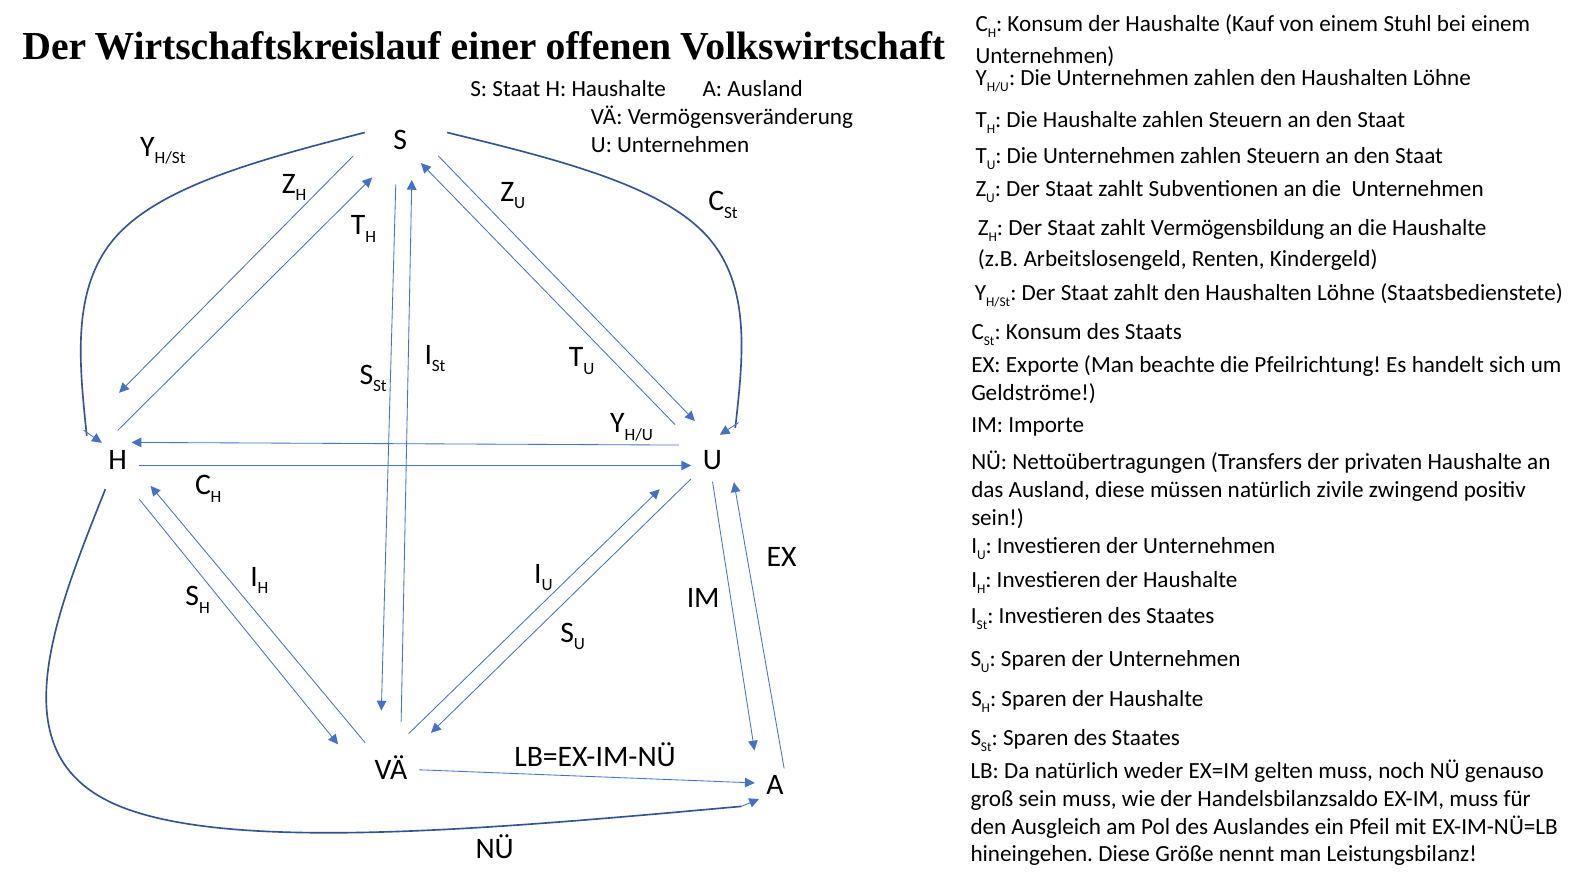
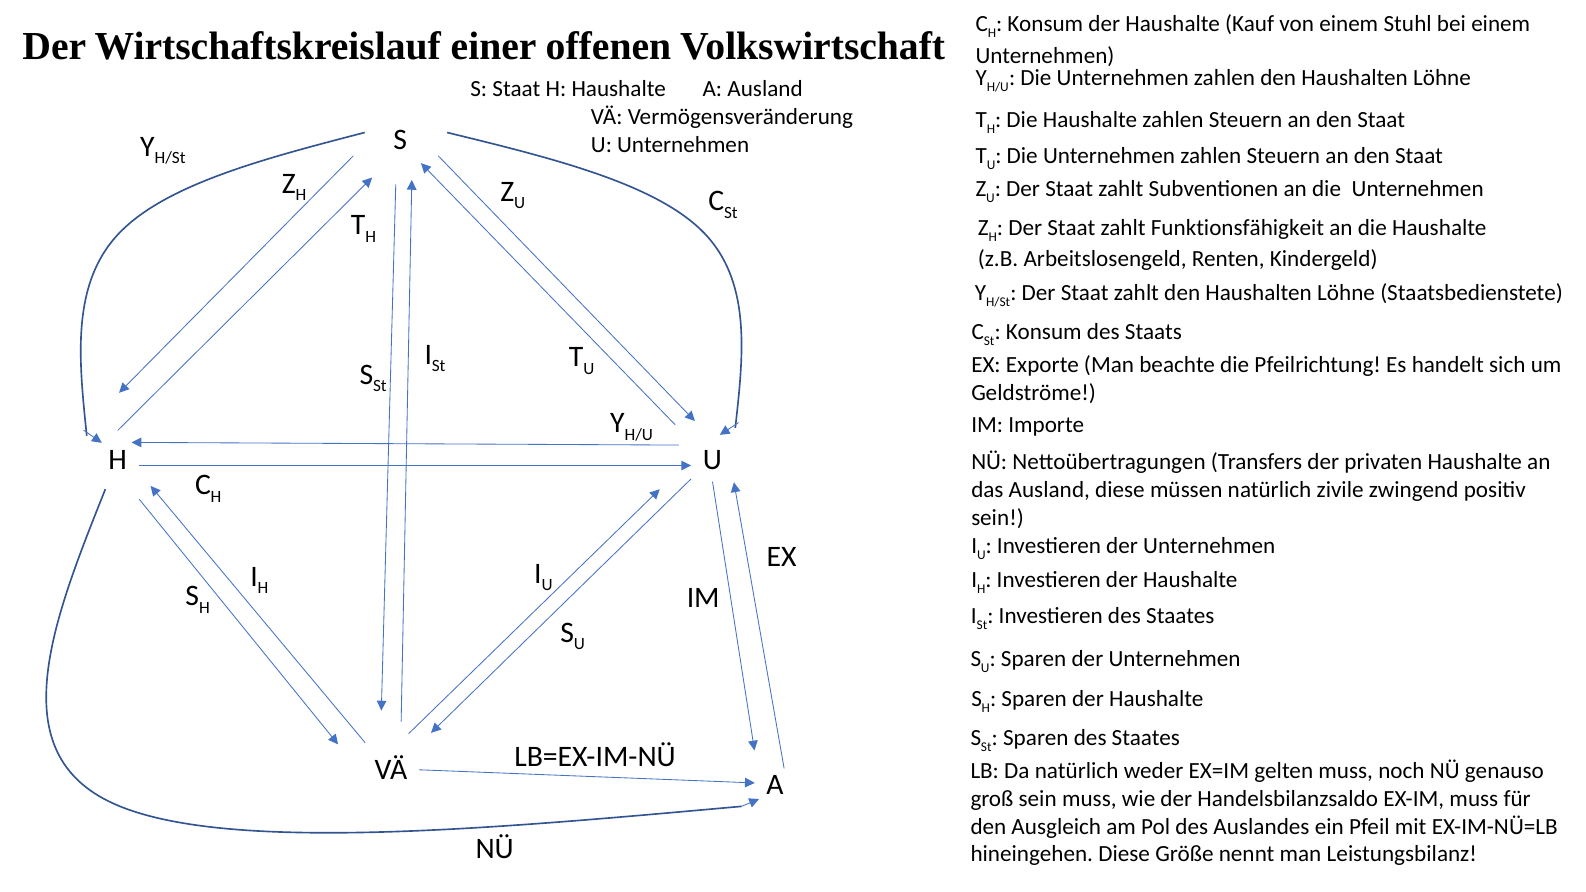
Vermögensbildung: Vermögensbildung -> Funktionsfähigkeit
